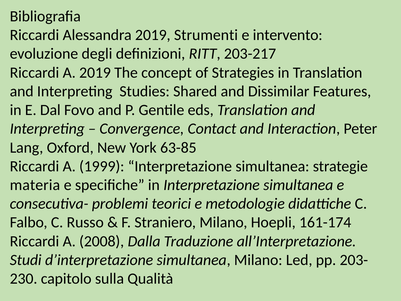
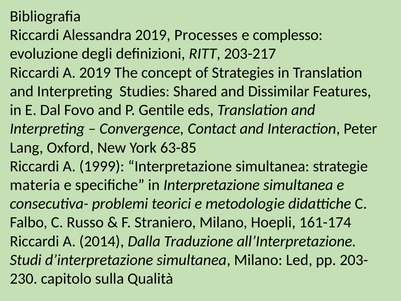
Strumenti: Strumenti -> Processes
intervento: intervento -> complesso
2008: 2008 -> 2014
